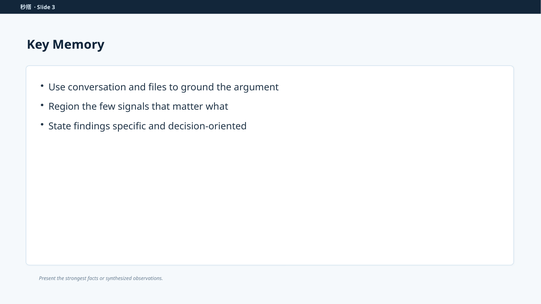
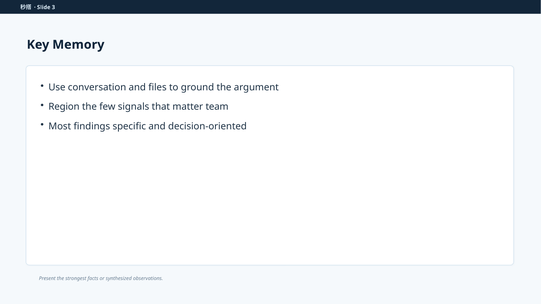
what: what -> team
State: State -> Most
